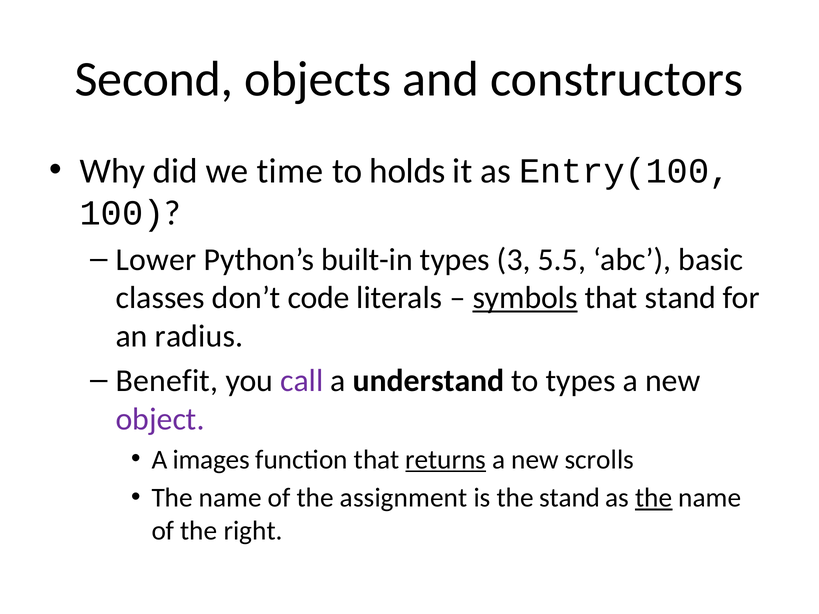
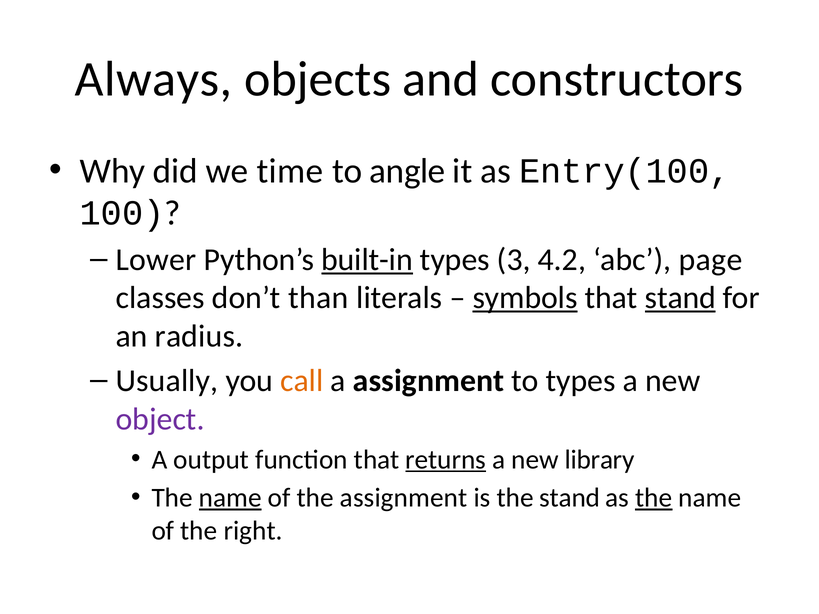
Second: Second -> Always
holds: holds -> angle
built-in underline: none -> present
5.5: 5.5 -> 4.2
basic: basic -> page
code: code -> than
stand at (680, 298) underline: none -> present
Benefit: Benefit -> Usually
call colour: purple -> orange
a understand: understand -> assignment
images: images -> output
scrolls: scrolls -> library
name at (230, 498) underline: none -> present
